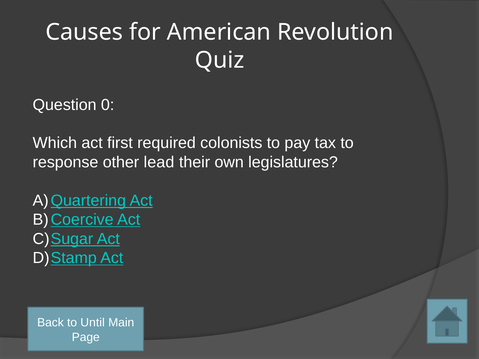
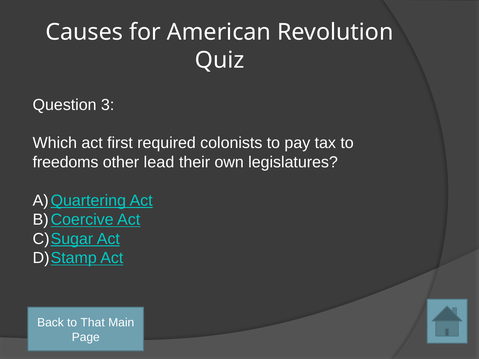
0: 0 -> 3
response: response -> freedoms
Until: Until -> That
